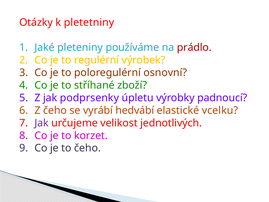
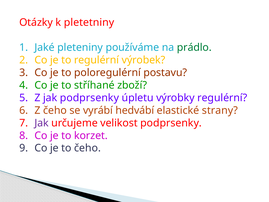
prádlo colour: red -> green
osnovní: osnovní -> postavu
výrobky padnoucí: padnoucí -> regulérní
vcelku: vcelku -> strany
velikost jednotlivých: jednotlivých -> podprsenky
